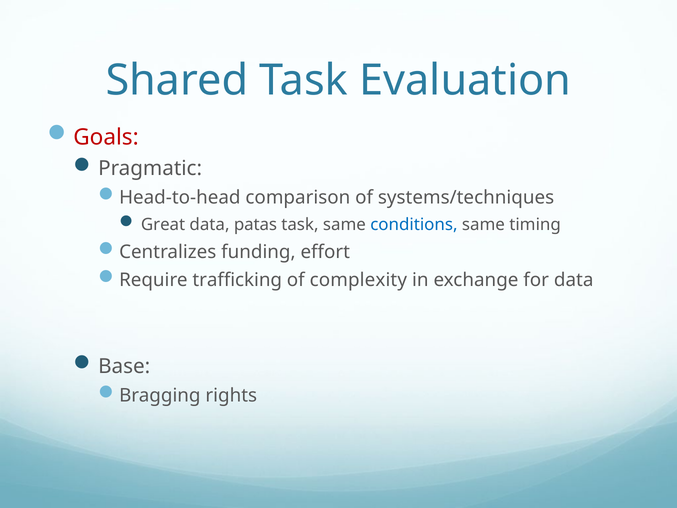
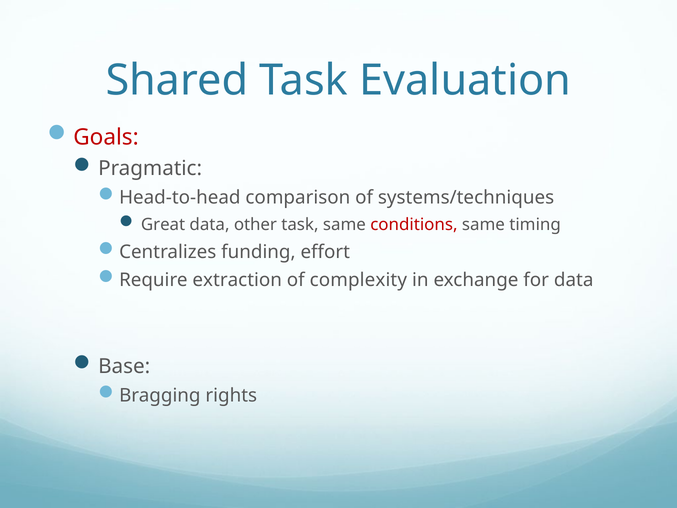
patas: patas -> other
conditions colour: blue -> red
trafficking: trafficking -> extraction
